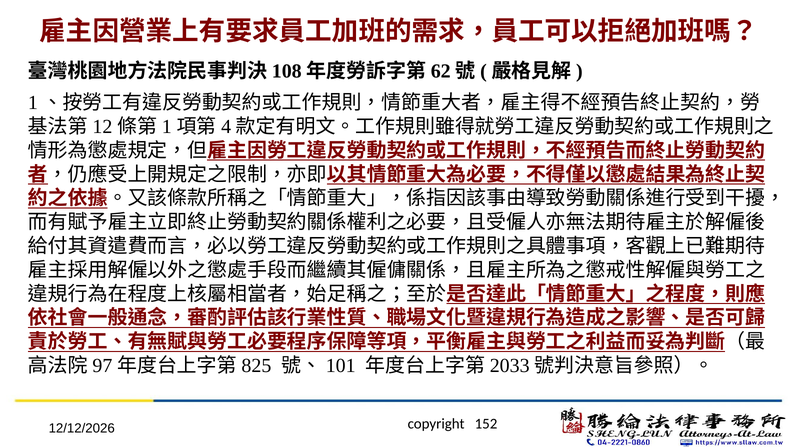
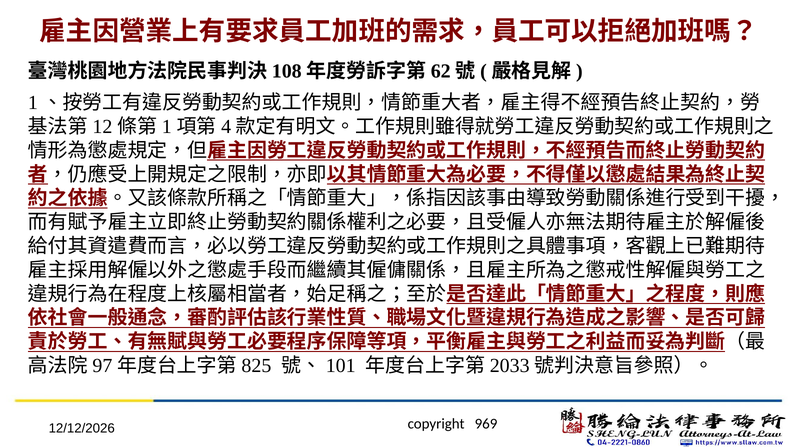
152: 152 -> 969
